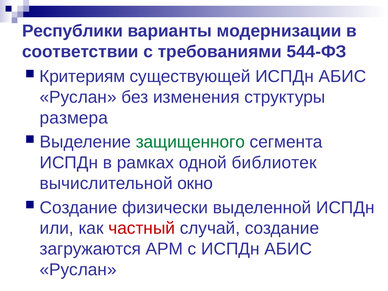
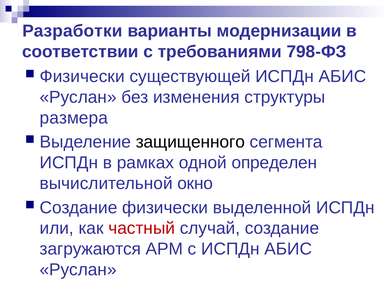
Республики: Республики -> Разработки
544-ФЗ: 544-ФЗ -> 798-ФЗ
Критериям at (82, 76): Критериям -> Физически
защищенного colour: green -> black
библиотек: библиотек -> определен
